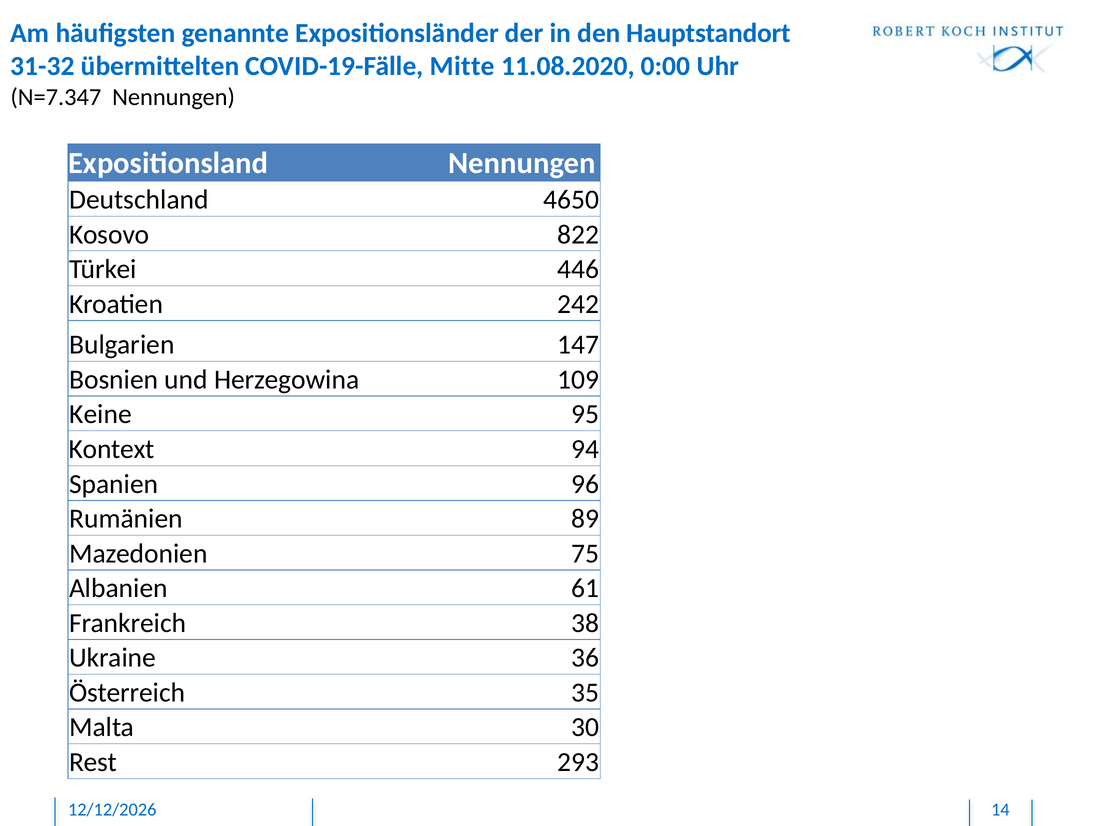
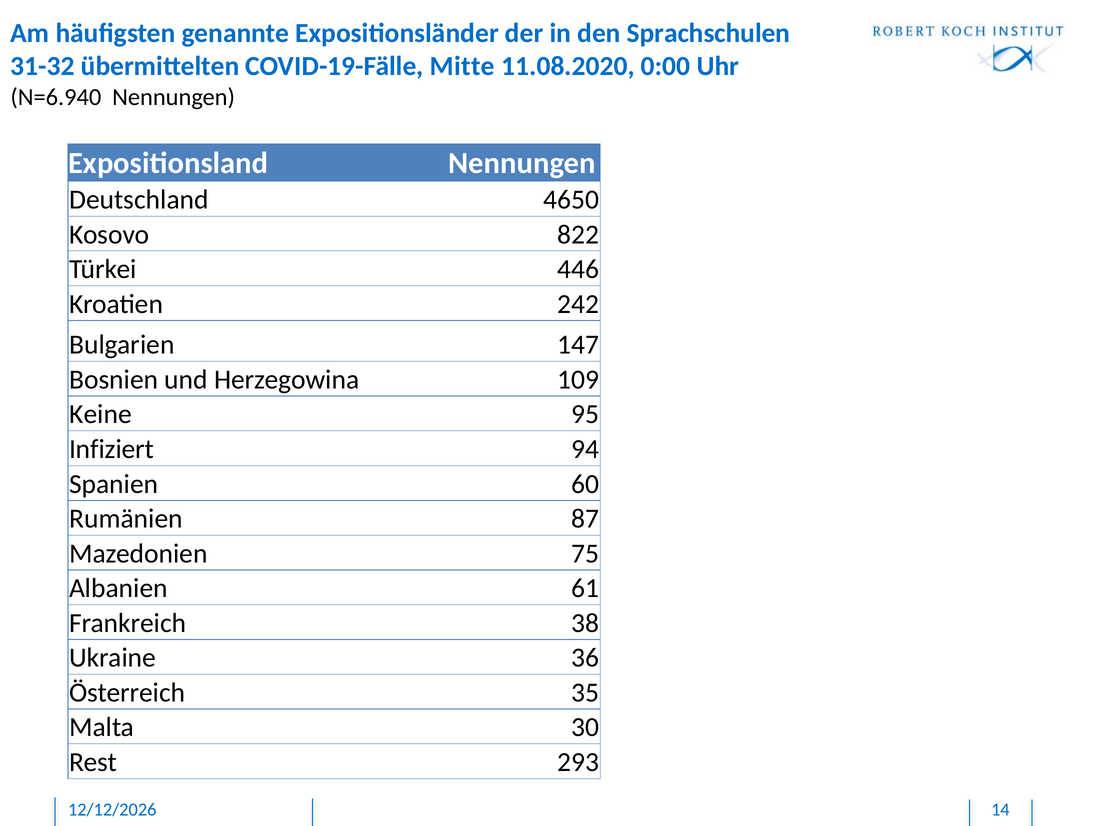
Hauptstandort: Hauptstandort -> Sprachschulen
N=7.347: N=7.347 -> N=6.940
Kontext: Kontext -> Infiziert
96: 96 -> 60
89: 89 -> 87
